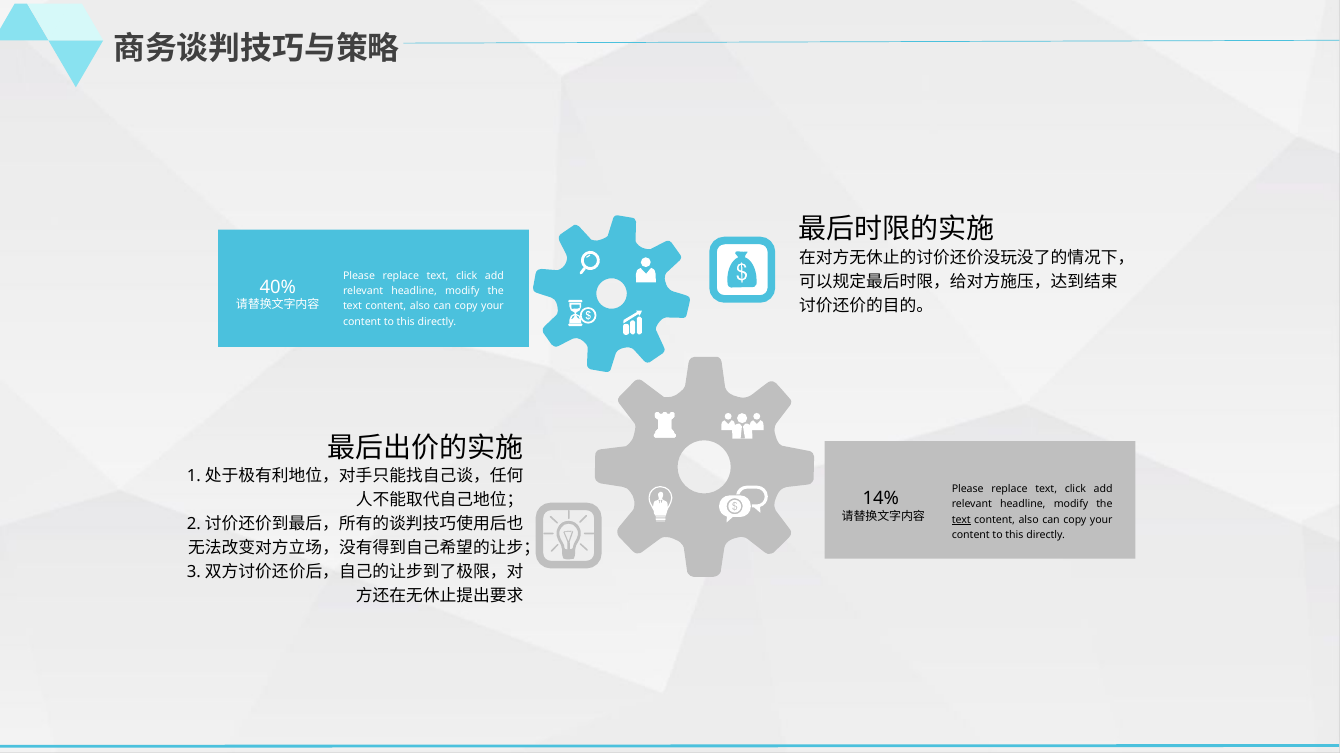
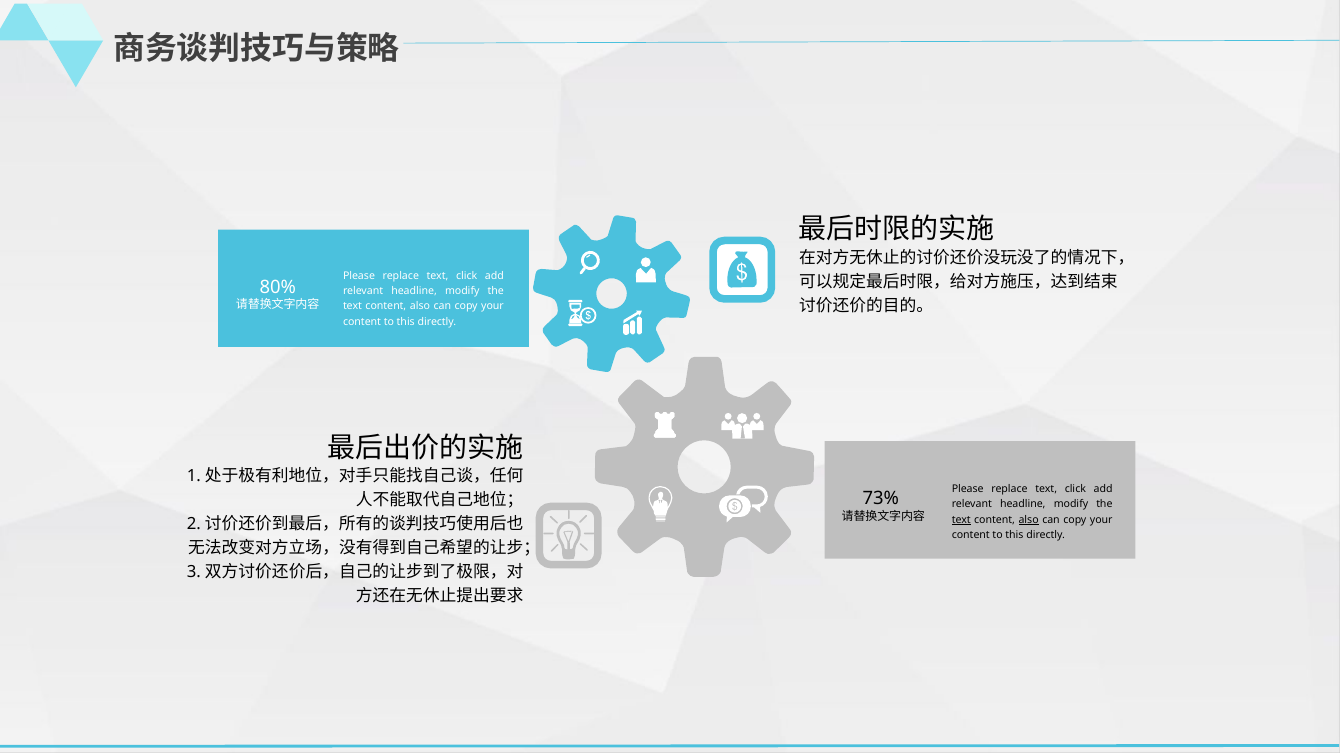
40%: 40% -> 80%
14%: 14% -> 73%
also at (1029, 520) underline: none -> present
